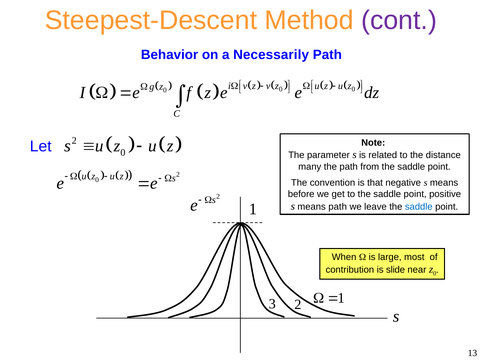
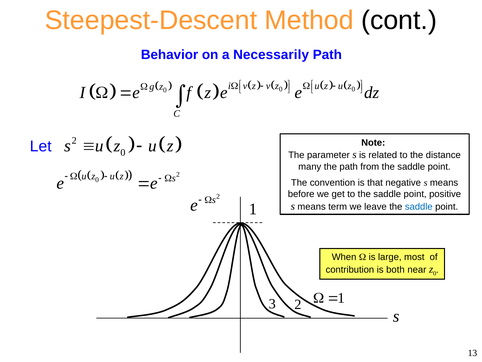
cont colour: purple -> black
means path: path -> term
slide: slide -> both
